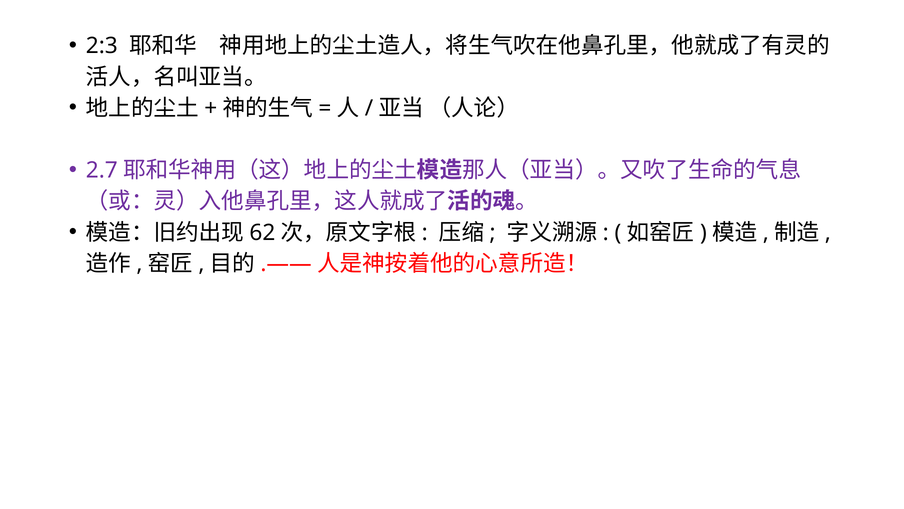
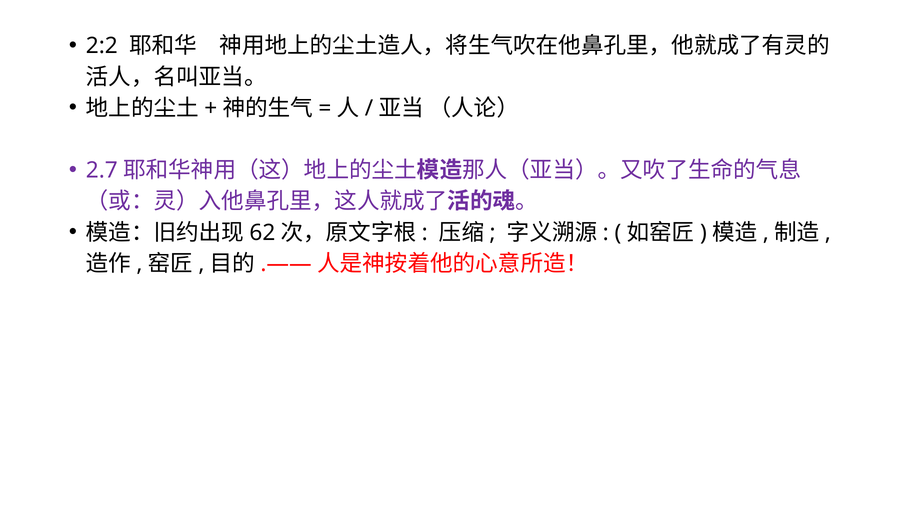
2:3: 2:3 -> 2:2
